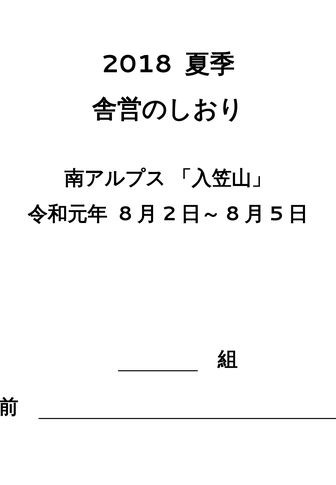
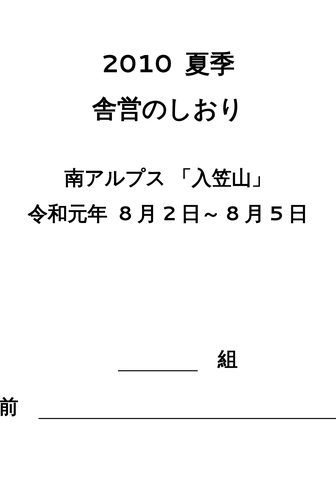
2018: 2018 -> 2010
